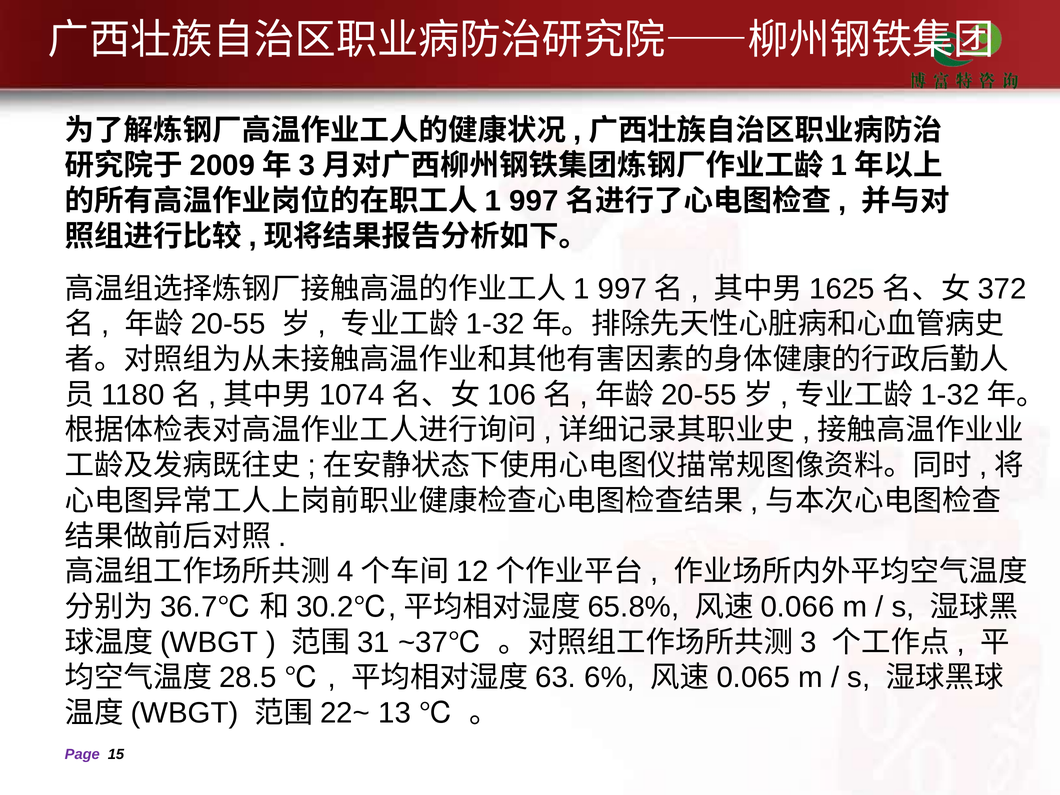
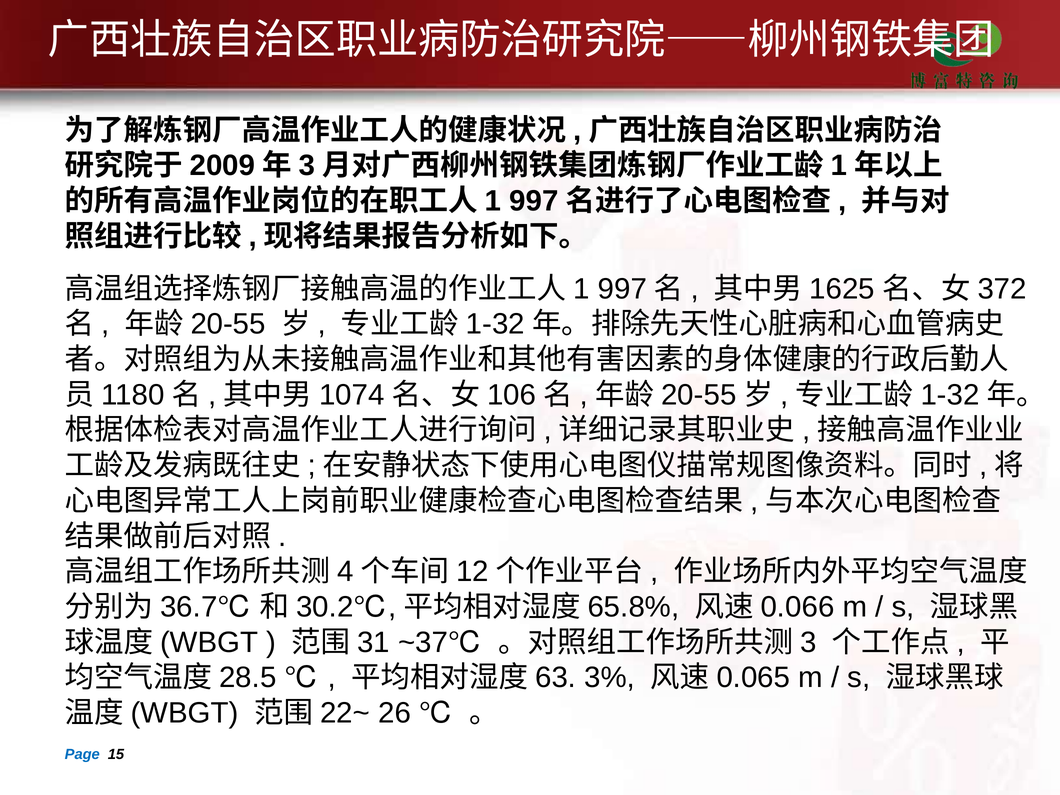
6%: 6% -> 3%
13: 13 -> 26
Page colour: purple -> blue
